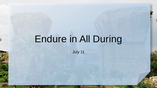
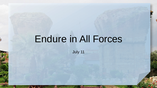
During: During -> Forces
